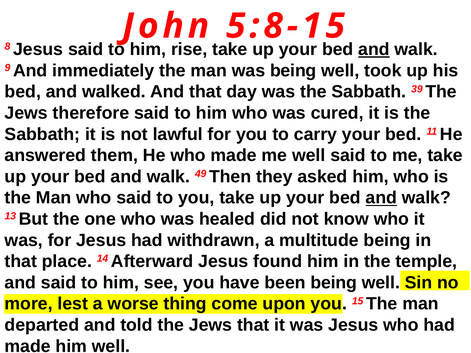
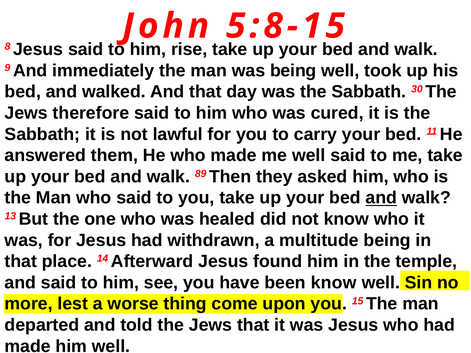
and at (374, 49) underline: present -> none
39: 39 -> 30
49: 49 -> 89
been being: being -> know
